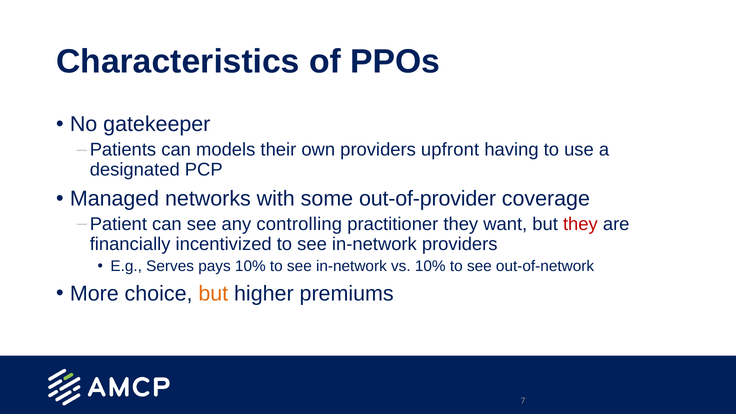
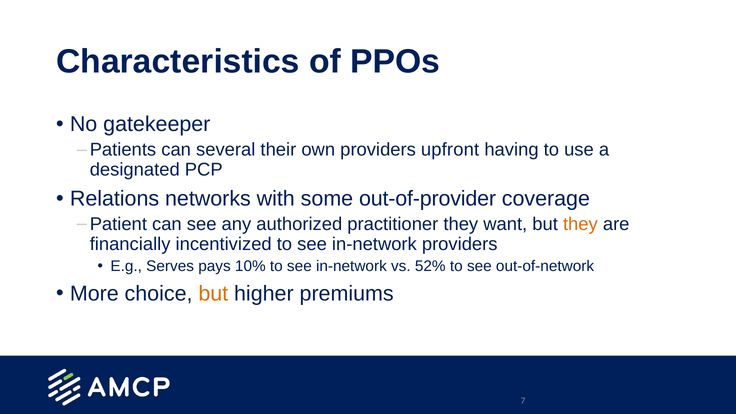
models: models -> several
Managed: Managed -> Relations
controlling: controlling -> authorized
they at (580, 224) colour: red -> orange
vs 10%: 10% -> 52%
